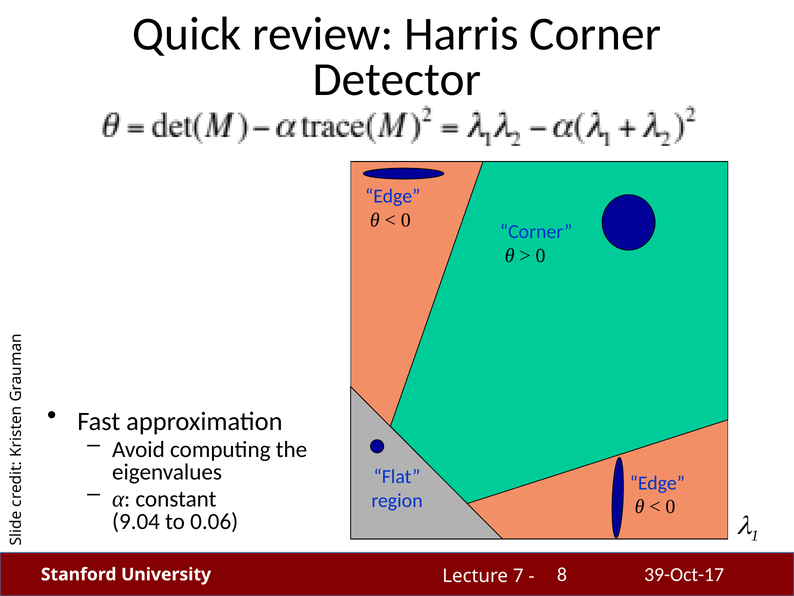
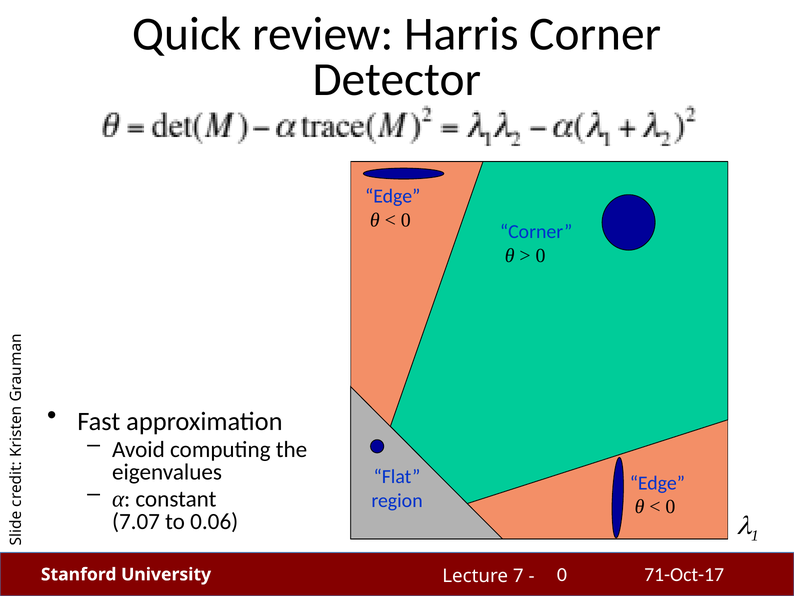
9.04: 9.04 -> 7.07
39-Oct-17: 39-Oct-17 -> 71-Oct-17
8 at (562, 574): 8 -> 0
